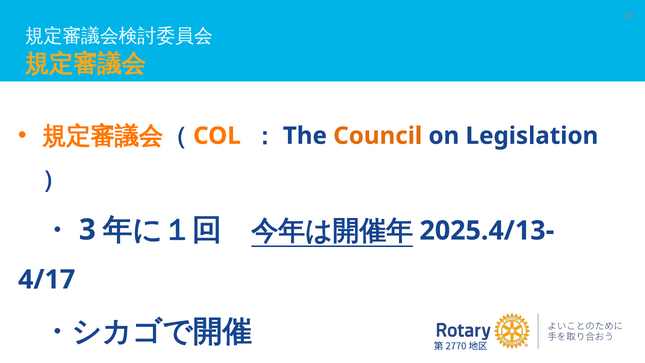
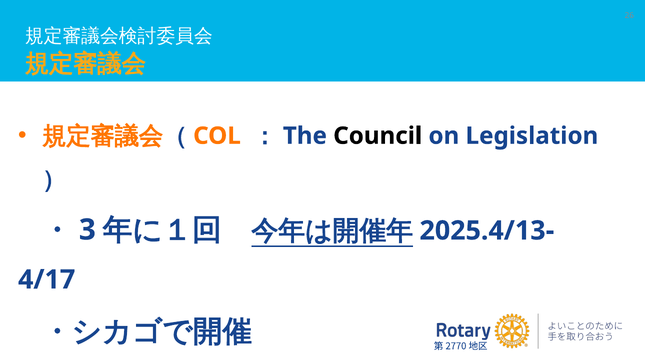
Council colour: orange -> black
